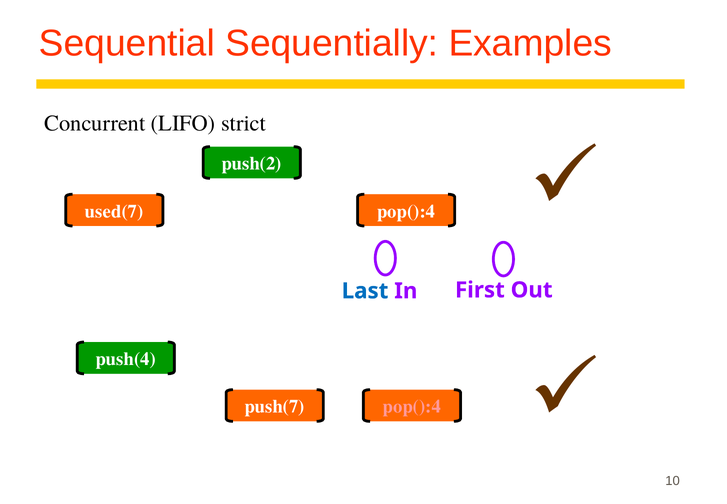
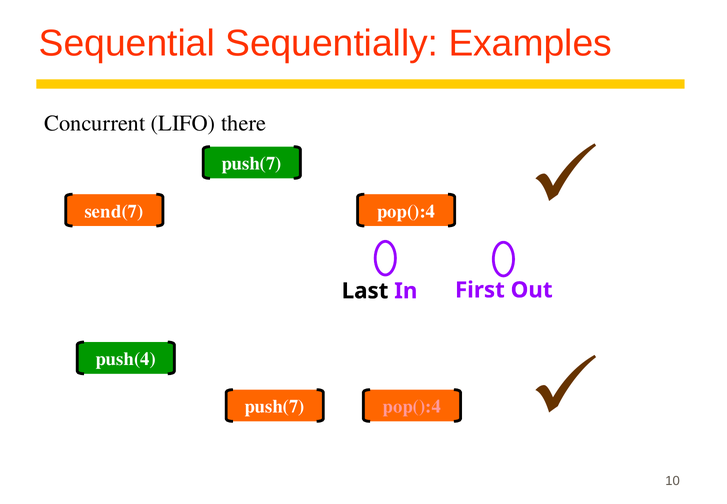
strict: strict -> there
push(2 at (252, 164): push(2 -> push(7
used(7: used(7 -> send(7
Last colour: blue -> black
